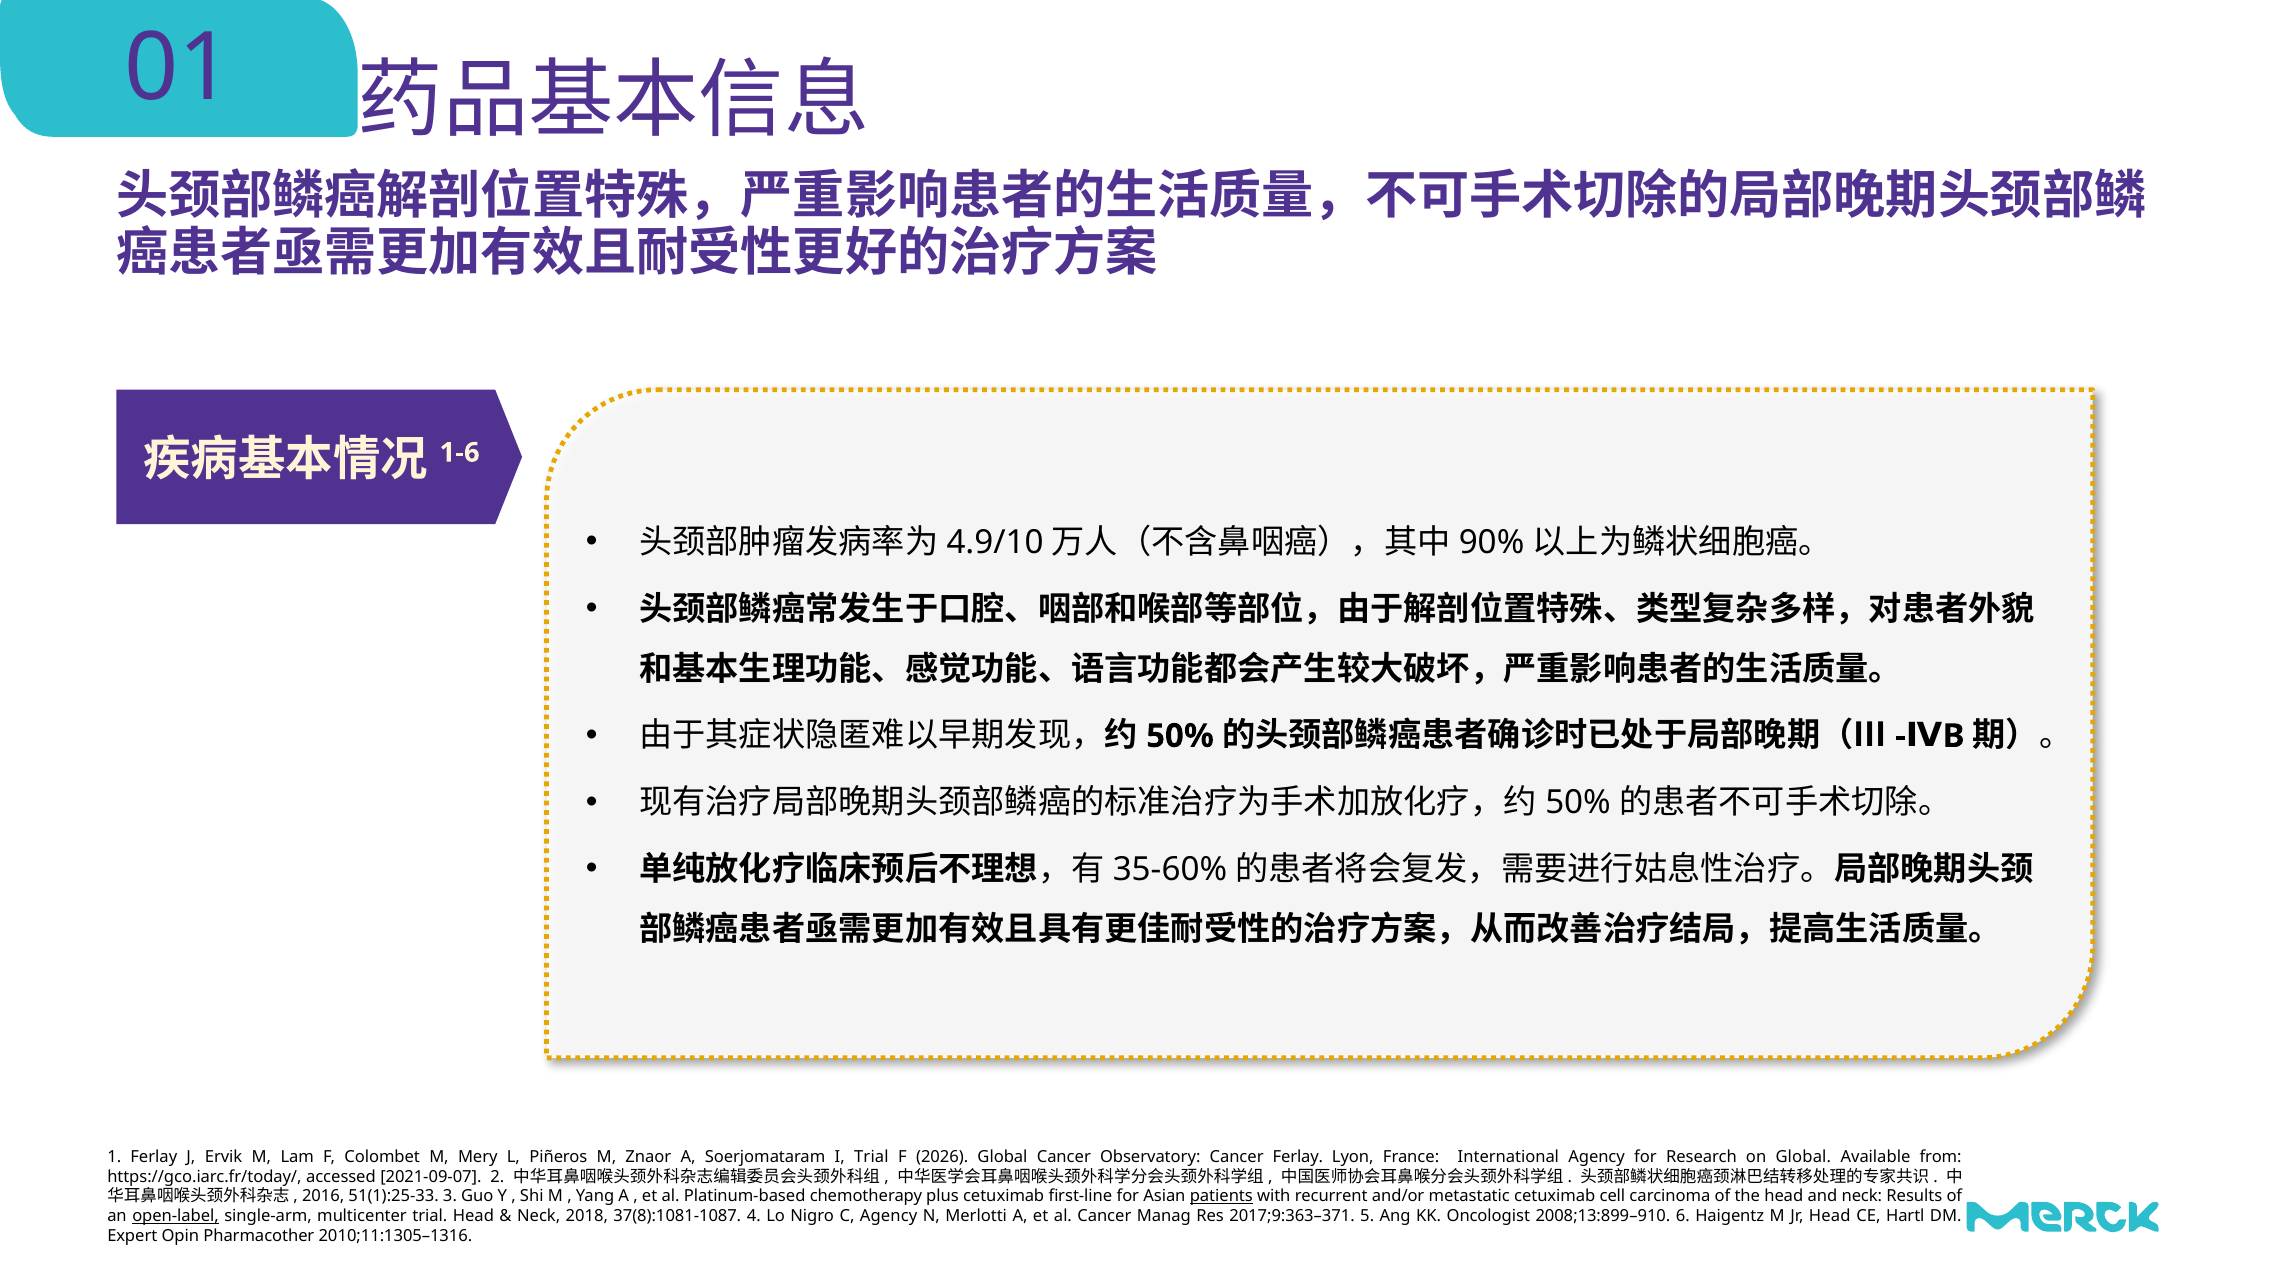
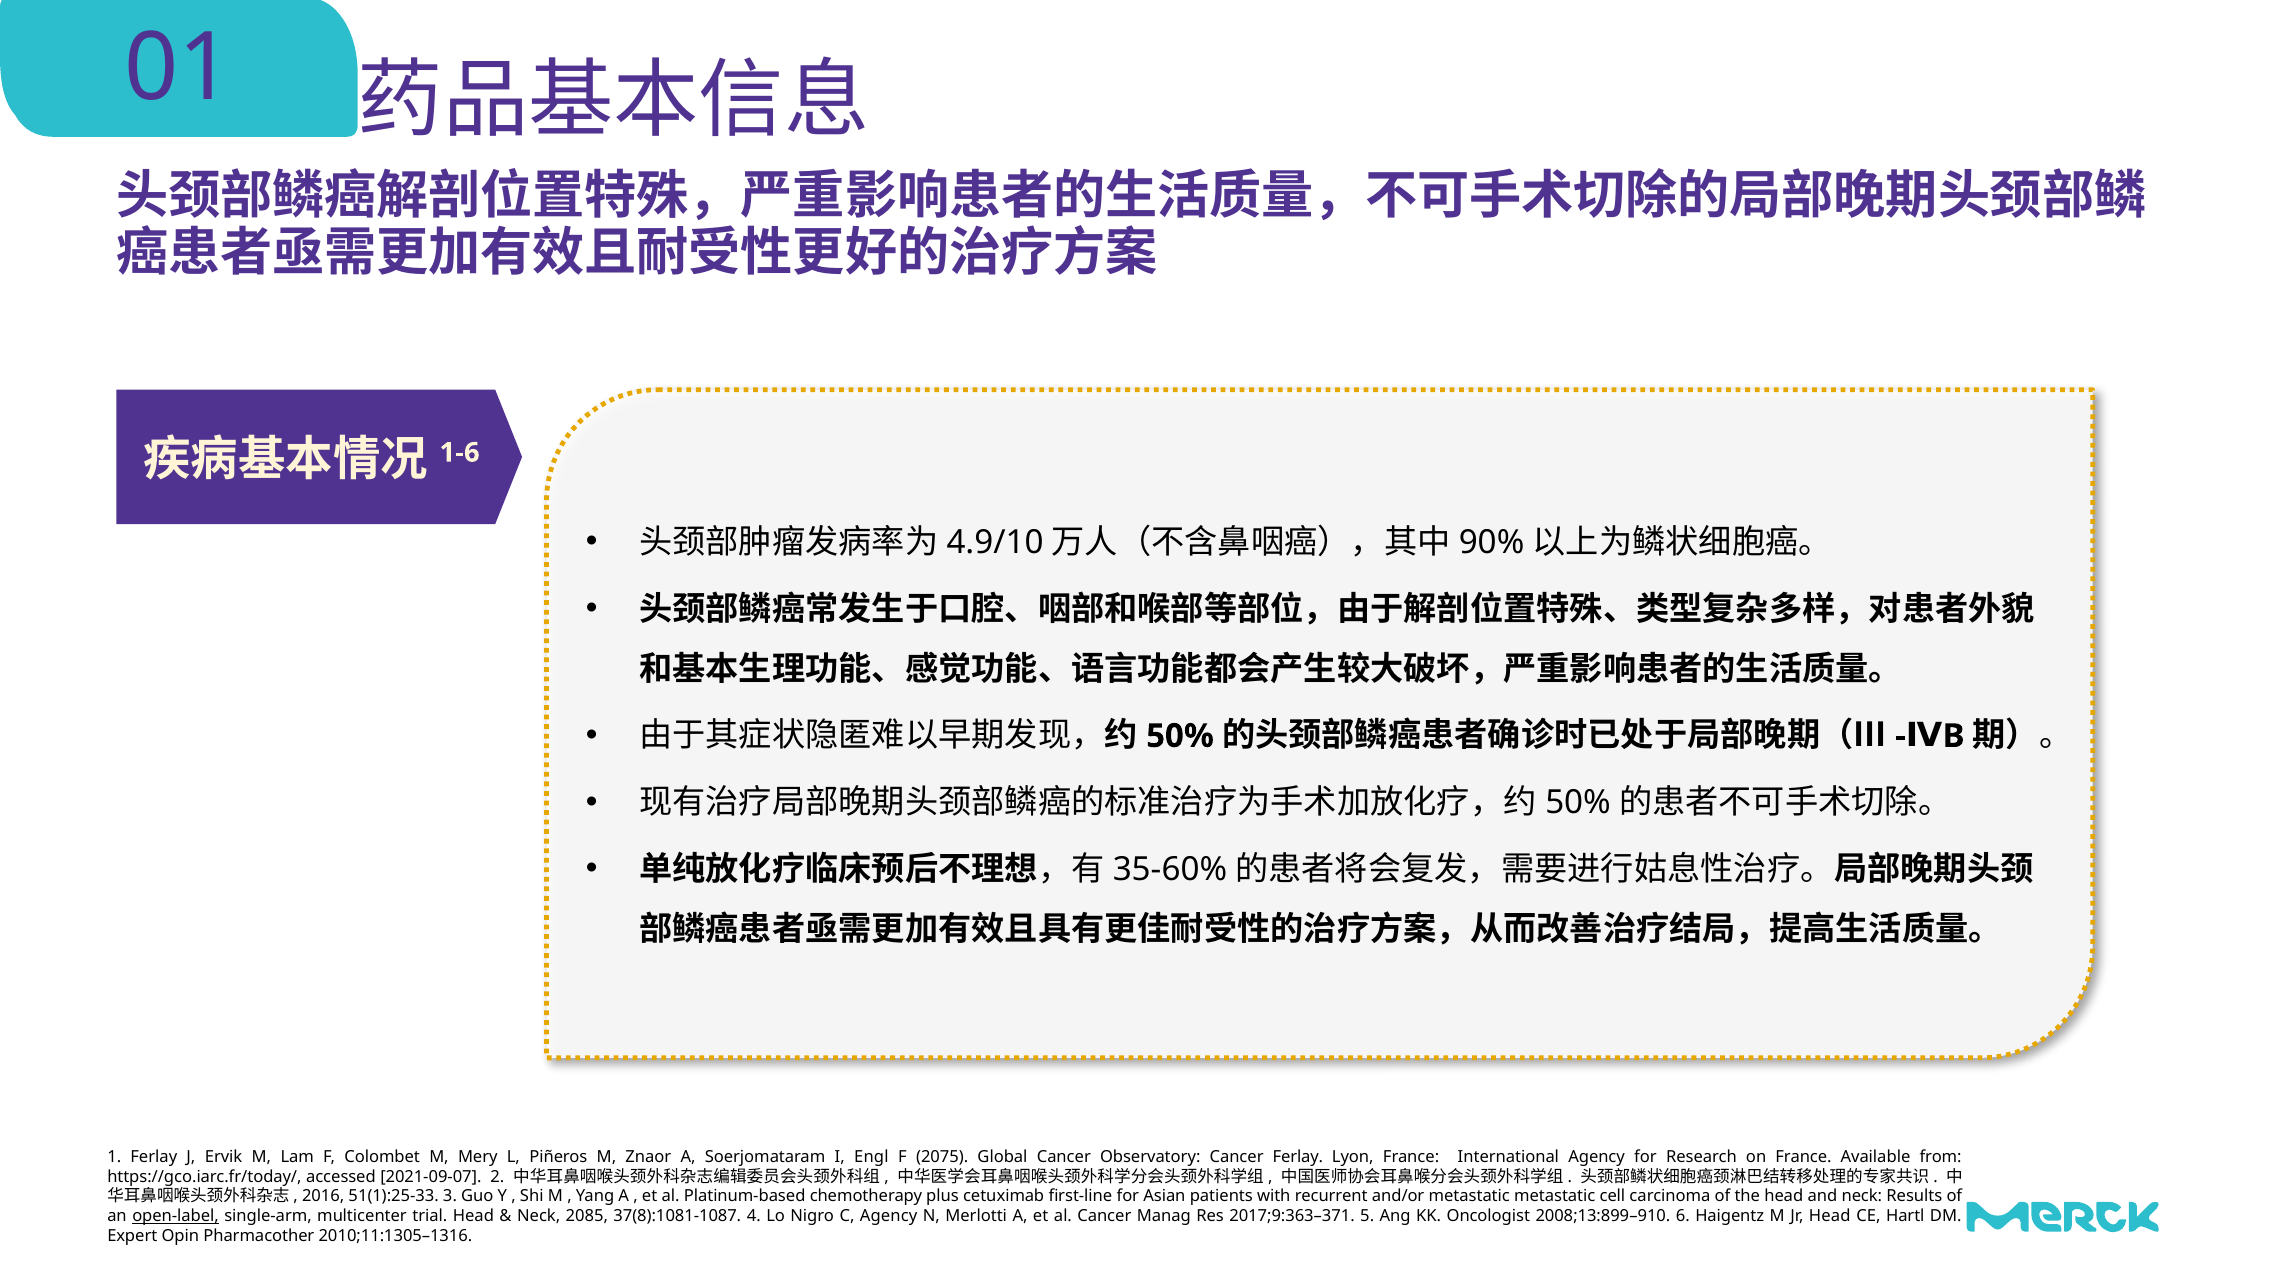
I Trial: Trial -> Engl
2026: 2026 -> 2075
on Global: Global -> France
patients underline: present -> none
metastatic cetuximab: cetuximab -> metastatic
2018: 2018 -> 2085
